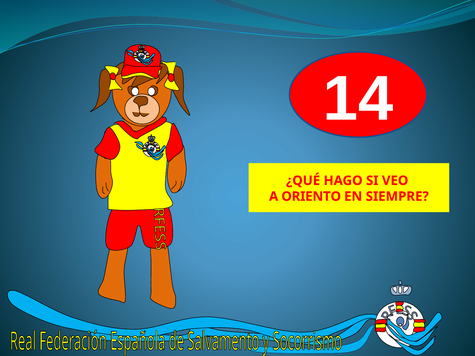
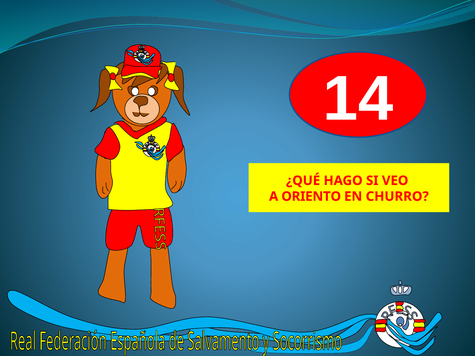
SIEMPRE: SIEMPRE -> CHURRO
